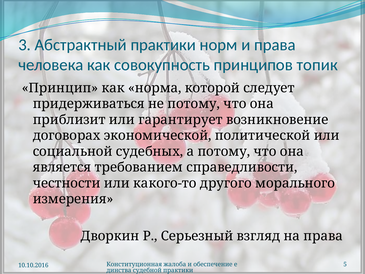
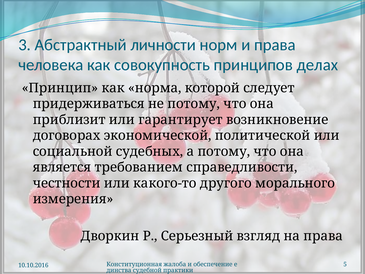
Абстрактный практики: практики -> личности
топик: топик -> делах
